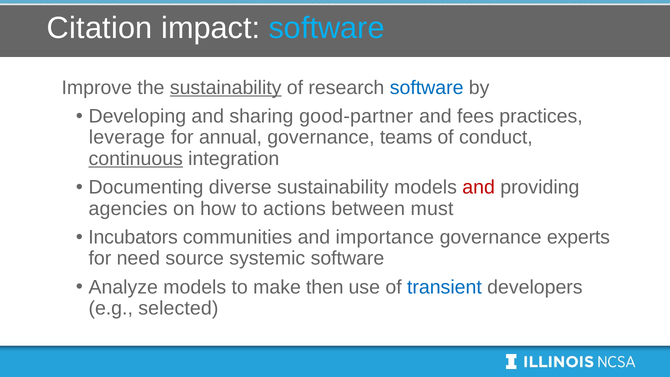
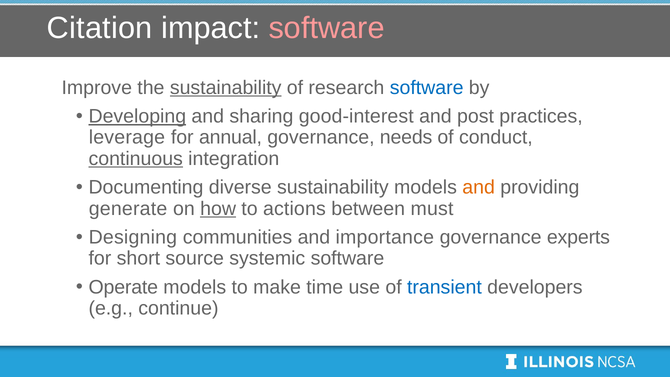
software at (327, 28) colour: light blue -> pink
Developing underline: none -> present
good-partner: good-partner -> good-interest
fees: fees -> post
teams: teams -> needs
and at (479, 187) colour: red -> orange
agencies: agencies -> generate
how underline: none -> present
Incubators: Incubators -> Designing
need: need -> short
Analyze: Analyze -> Operate
then: then -> time
selected: selected -> continue
